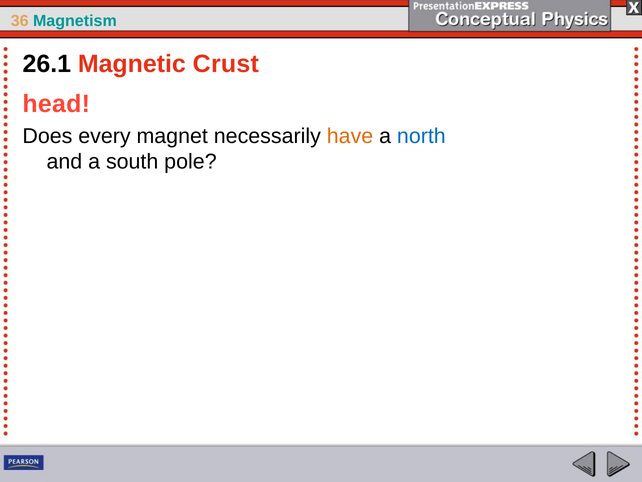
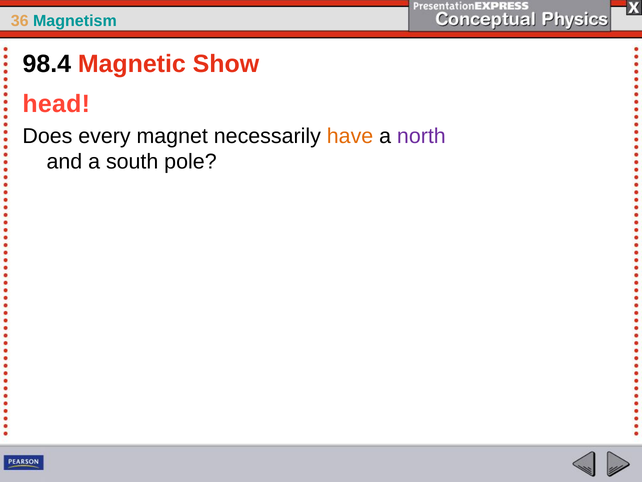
26.1: 26.1 -> 98.4
Crust: Crust -> Show
north colour: blue -> purple
